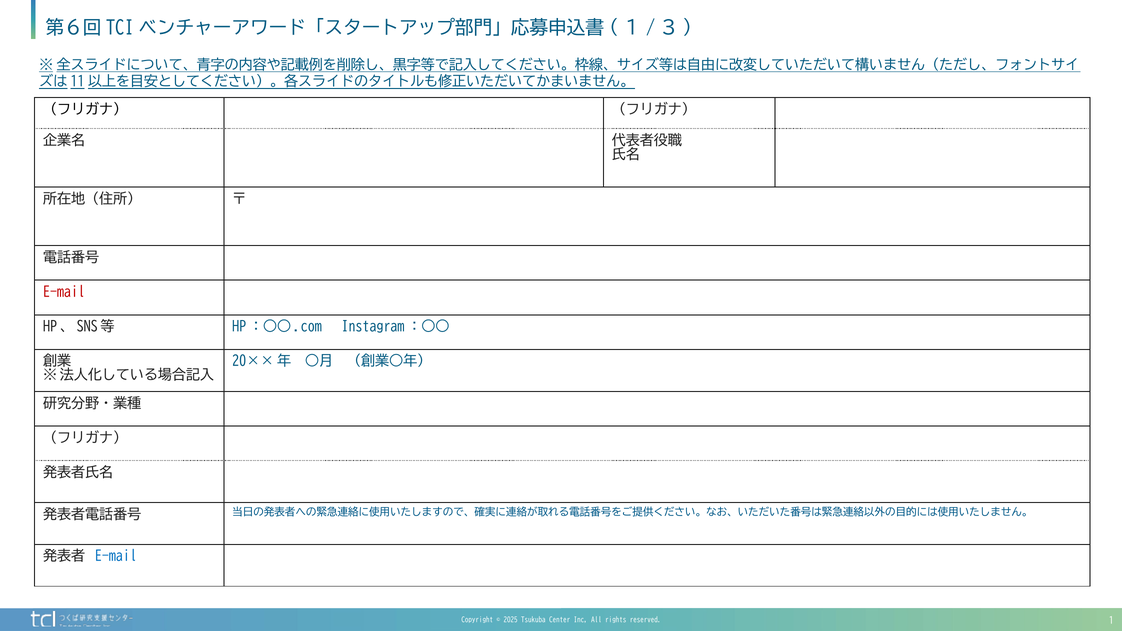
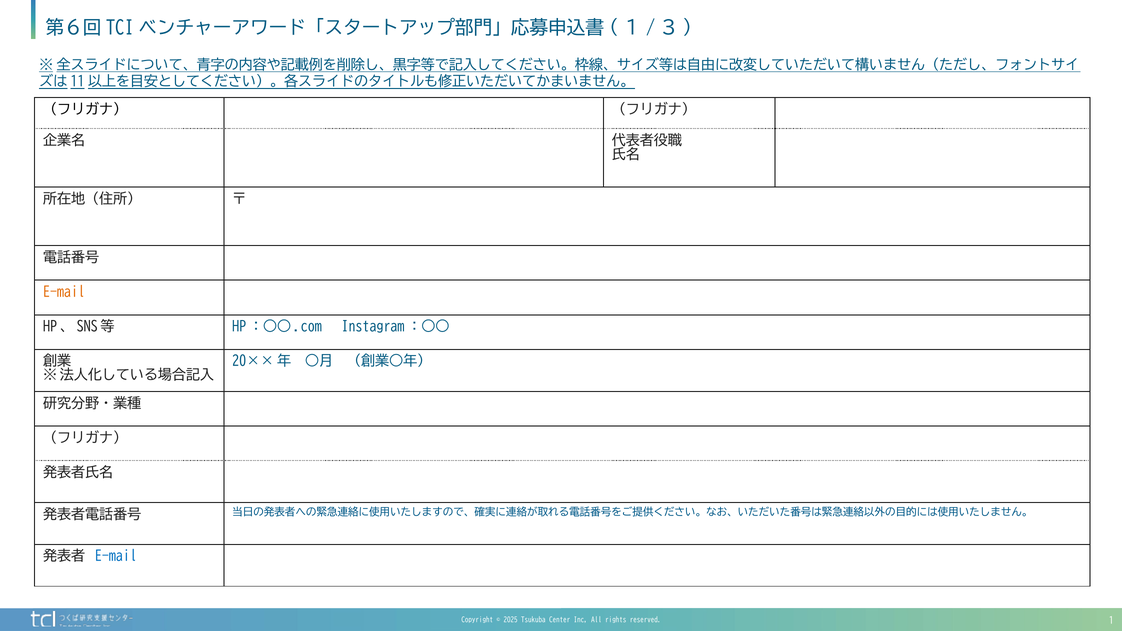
E-mail at (64, 292) colour: red -> orange
